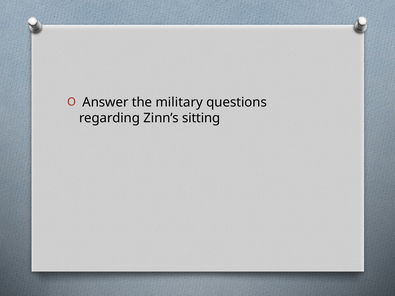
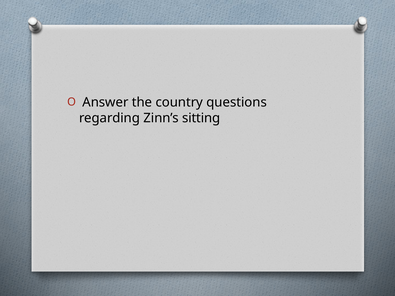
military: military -> country
